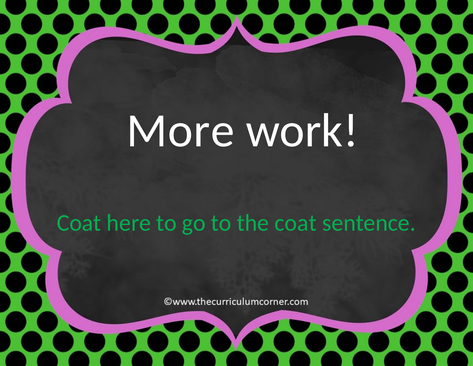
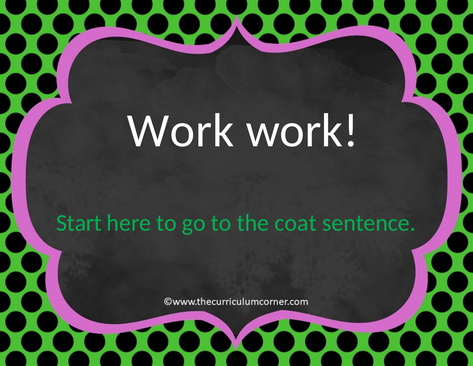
More at (181, 131): More -> Work
Coat at (79, 223): Coat -> Start
